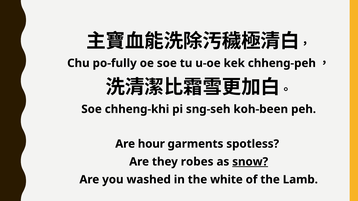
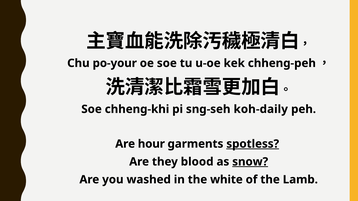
po-fully: po-fully -> po-your
koh-been: koh-been -> koh-daily
spotless underline: none -> present
robes: robes -> blood
